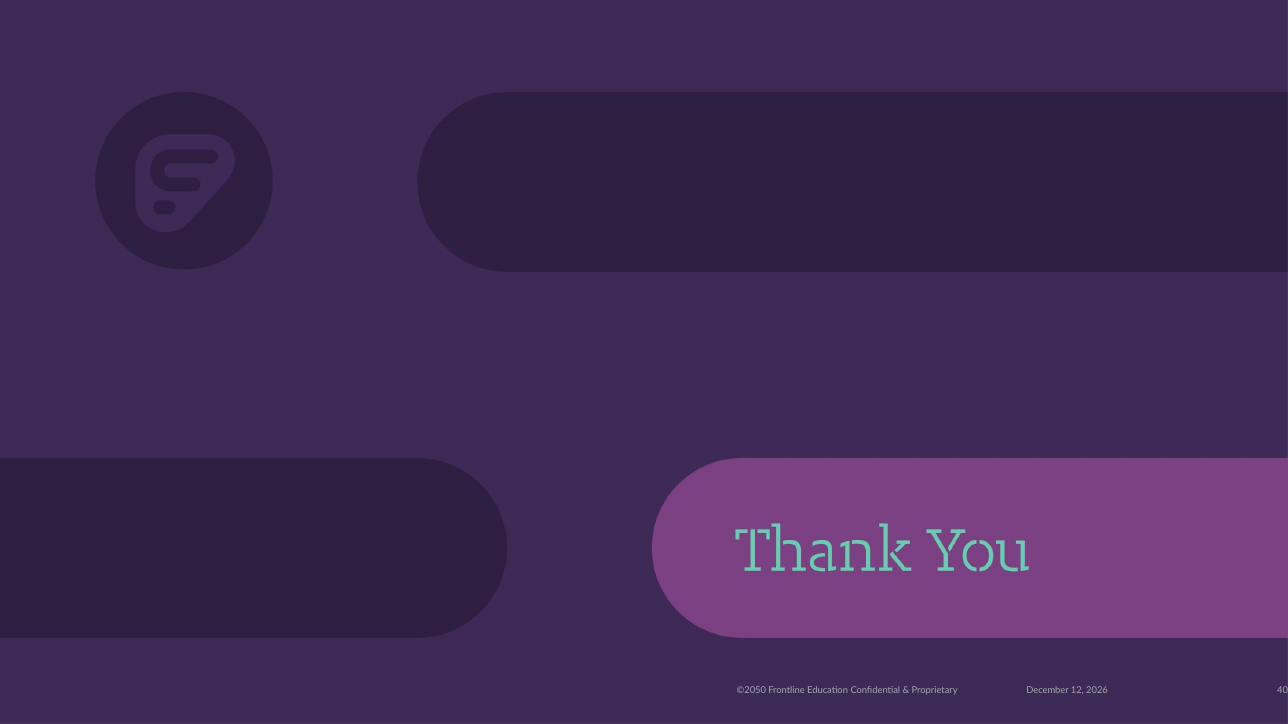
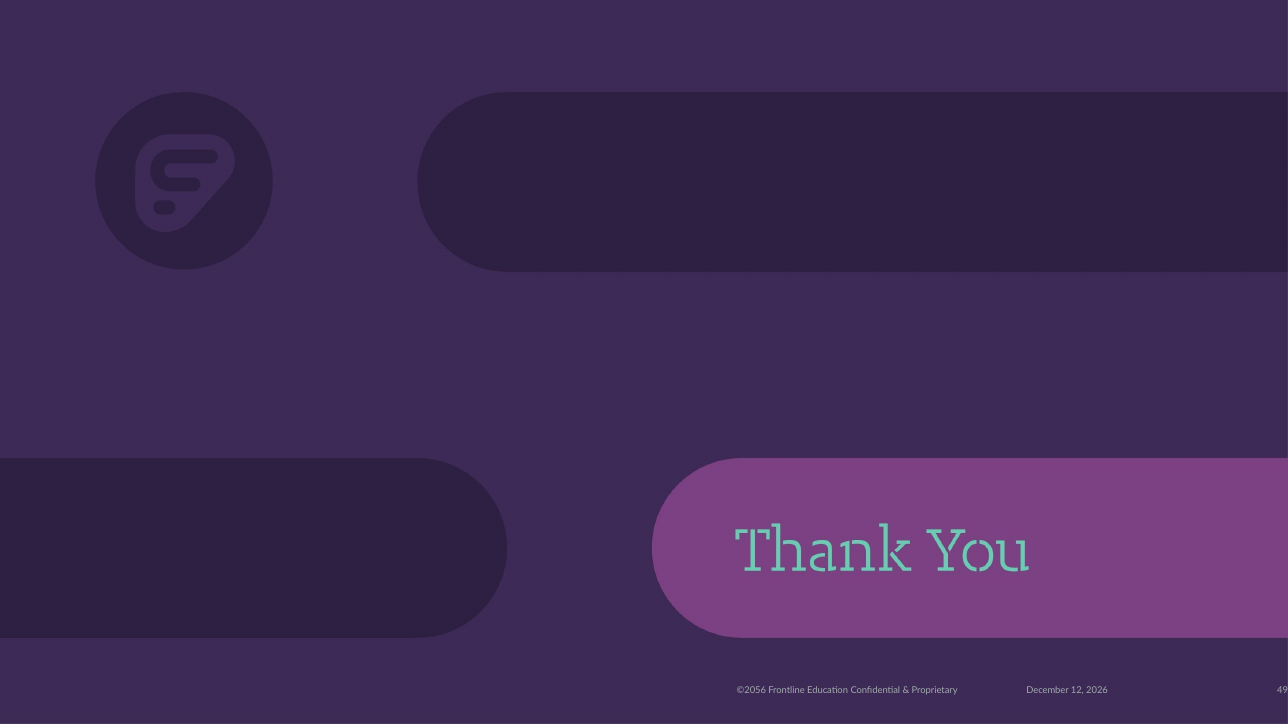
©2050: ©2050 -> ©2056
40: 40 -> 49
